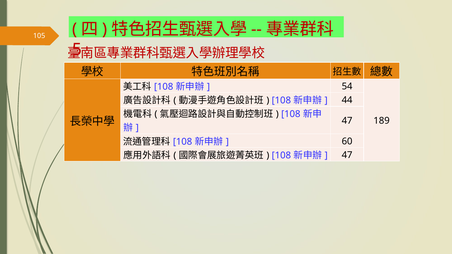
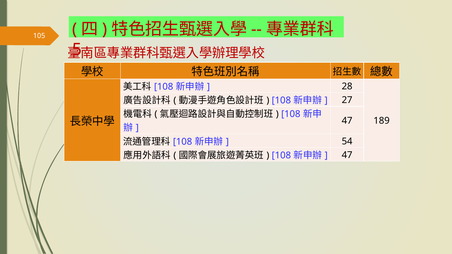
54: 54 -> 28
44: 44 -> 27
60: 60 -> 54
